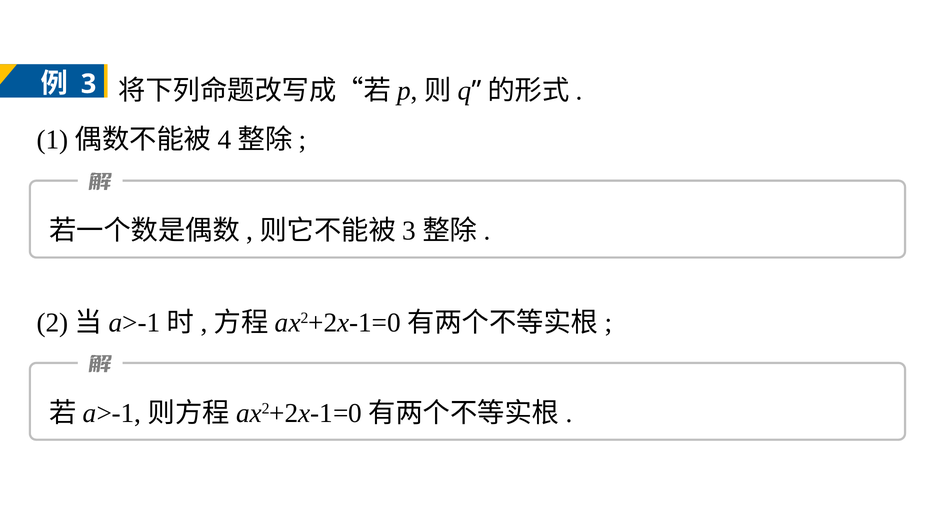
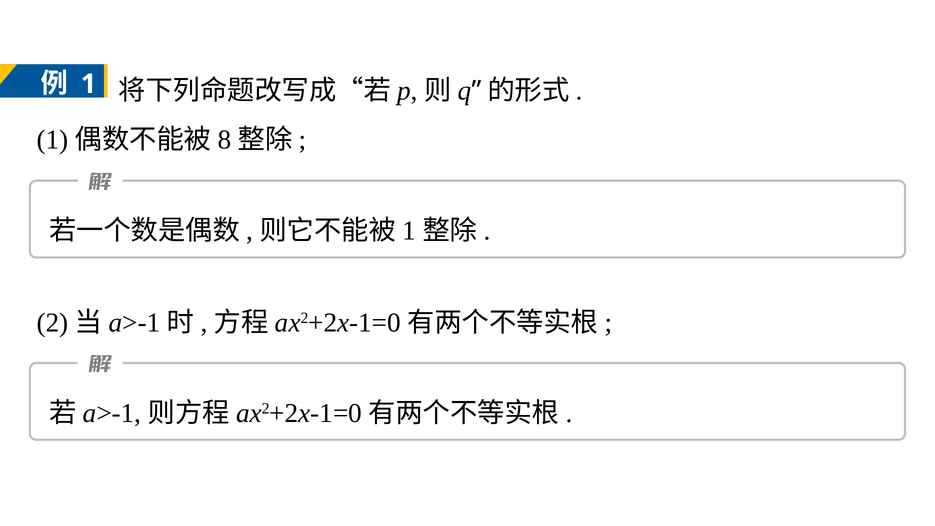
3 at (89, 84): 3 -> 1
4: 4 -> 8
3 at (409, 231): 3 -> 1
